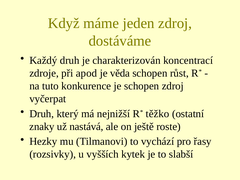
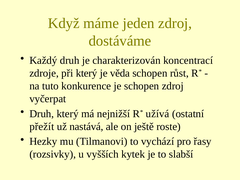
při apod: apod -> který
těžko: těžko -> užívá
znaky: znaky -> přežít
